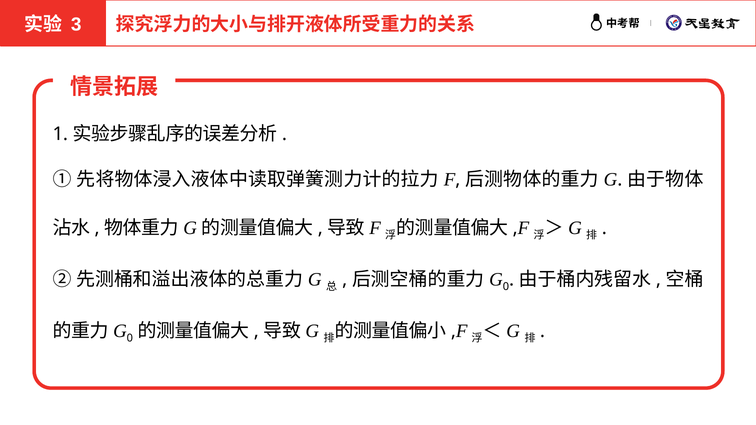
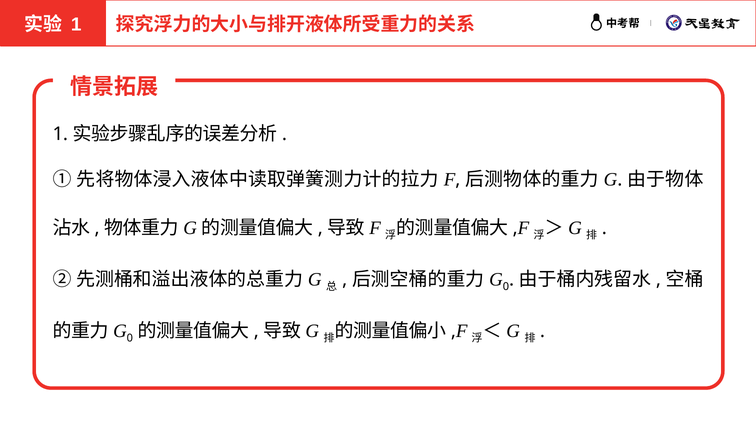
3 at (76, 24): 3 -> 1
